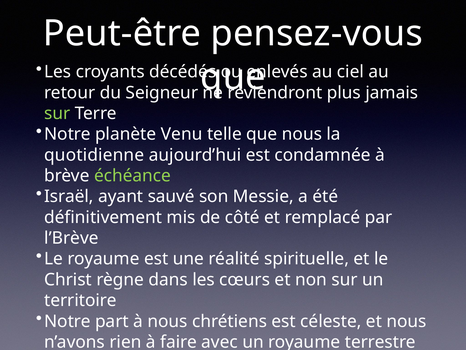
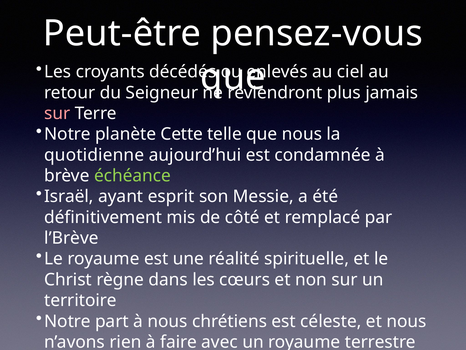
sur at (57, 113) colour: light green -> pink
Venu: Venu -> Cette
sauvé: sauvé -> esprit
